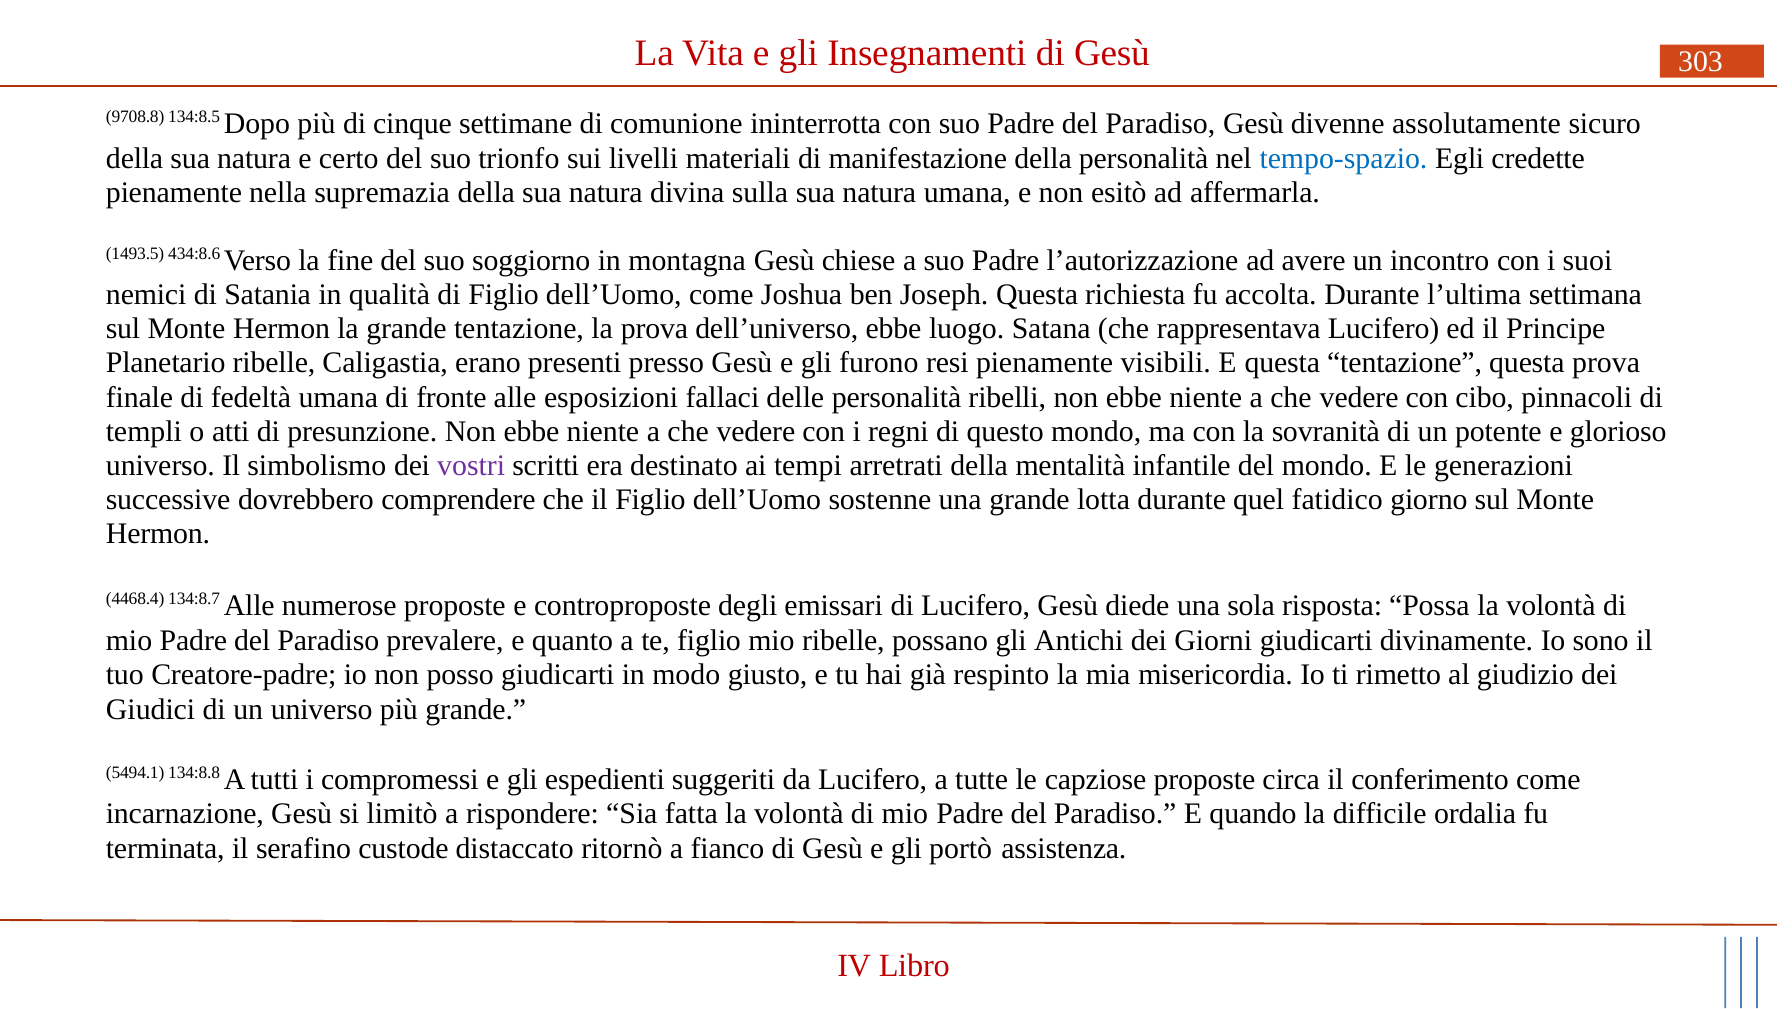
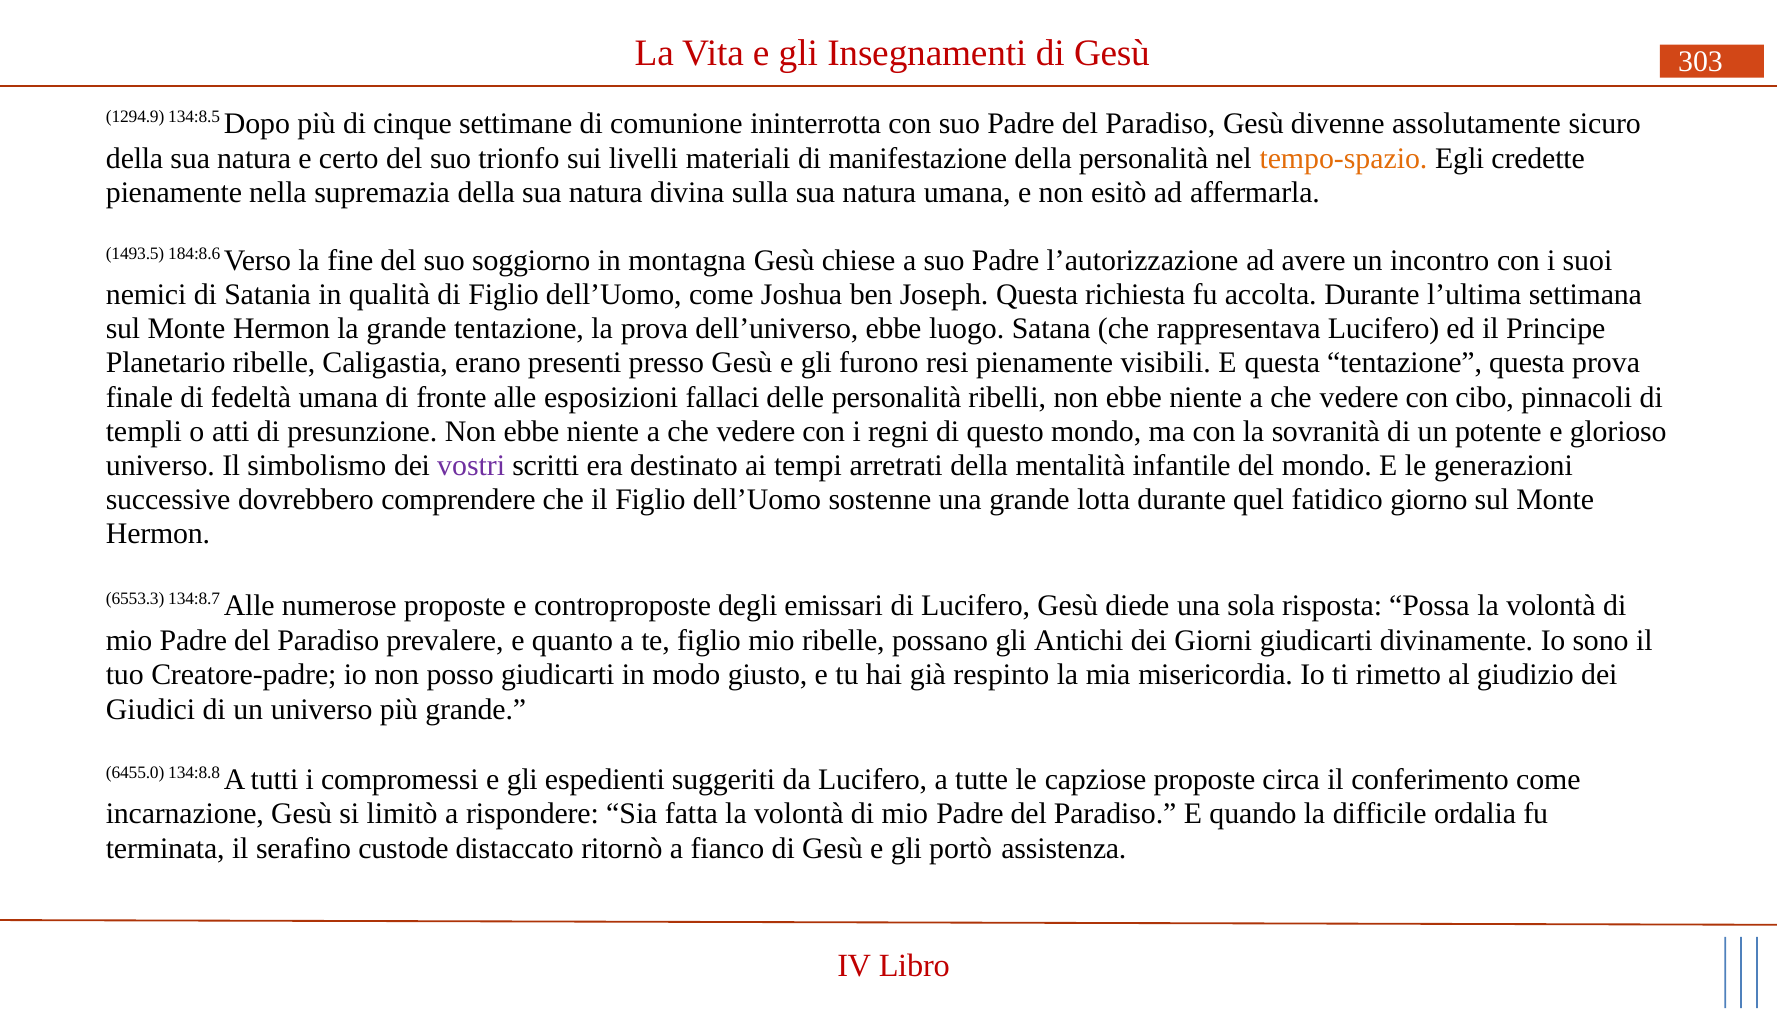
9708.8: 9708.8 -> 1294.9
tempo-spazio colour: blue -> orange
434:8.6: 434:8.6 -> 184:8.6
4468.4: 4468.4 -> 6553.3
5494.1: 5494.1 -> 6455.0
